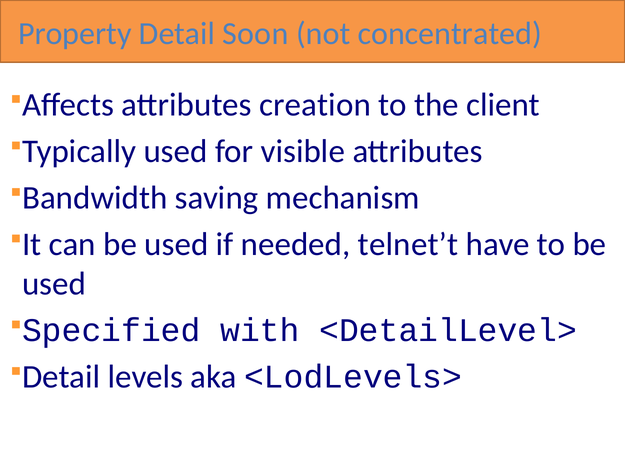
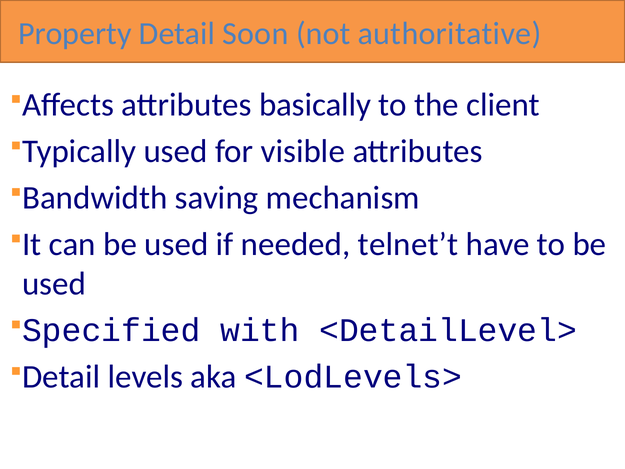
concentrated: concentrated -> authoritative
creation: creation -> basically
